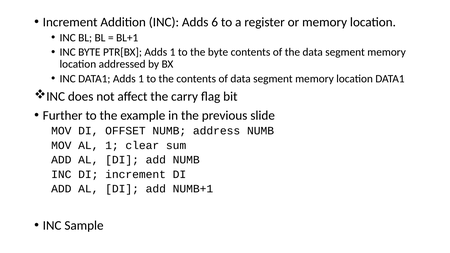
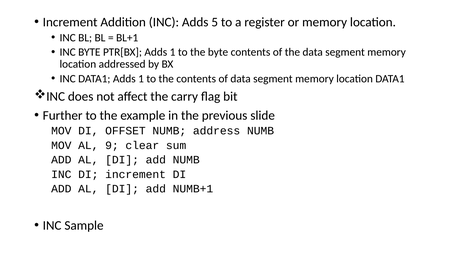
6: 6 -> 5
AL 1: 1 -> 9
